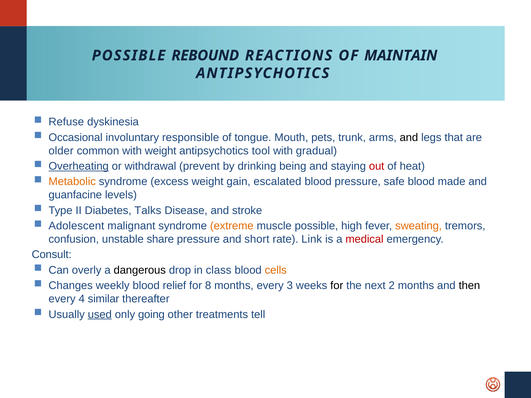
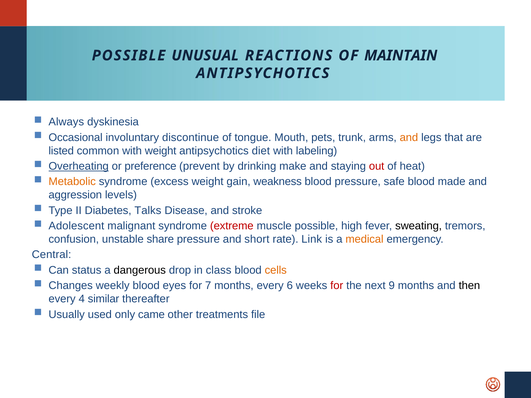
REBOUND: REBOUND -> UNUSUAL
Refuse: Refuse -> Always
responsible: responsible -> discontinue
and at (409, 138) colour: black -> orange
older: older -> listed
tool: tool -> diet
gradual: gradual -> labeling
withdrawal: withdrawal -> preference
being: being -> make
escalated: escalated -> weakness
guanfacine: guanfacine -> aggression
extreme colour: orange -> red
sweating colour: orange -> black
medical colour: red -> orange
Consult: Consult -> Central
overly: overly -> status
relief: relief -> eyes
8: 8 -> 7
3: 3 -> 6
for at (337, 286) colour: black -> red
2: 2 -> 9
used underline: present -> none
going: going -> came
tell: tell -> file
